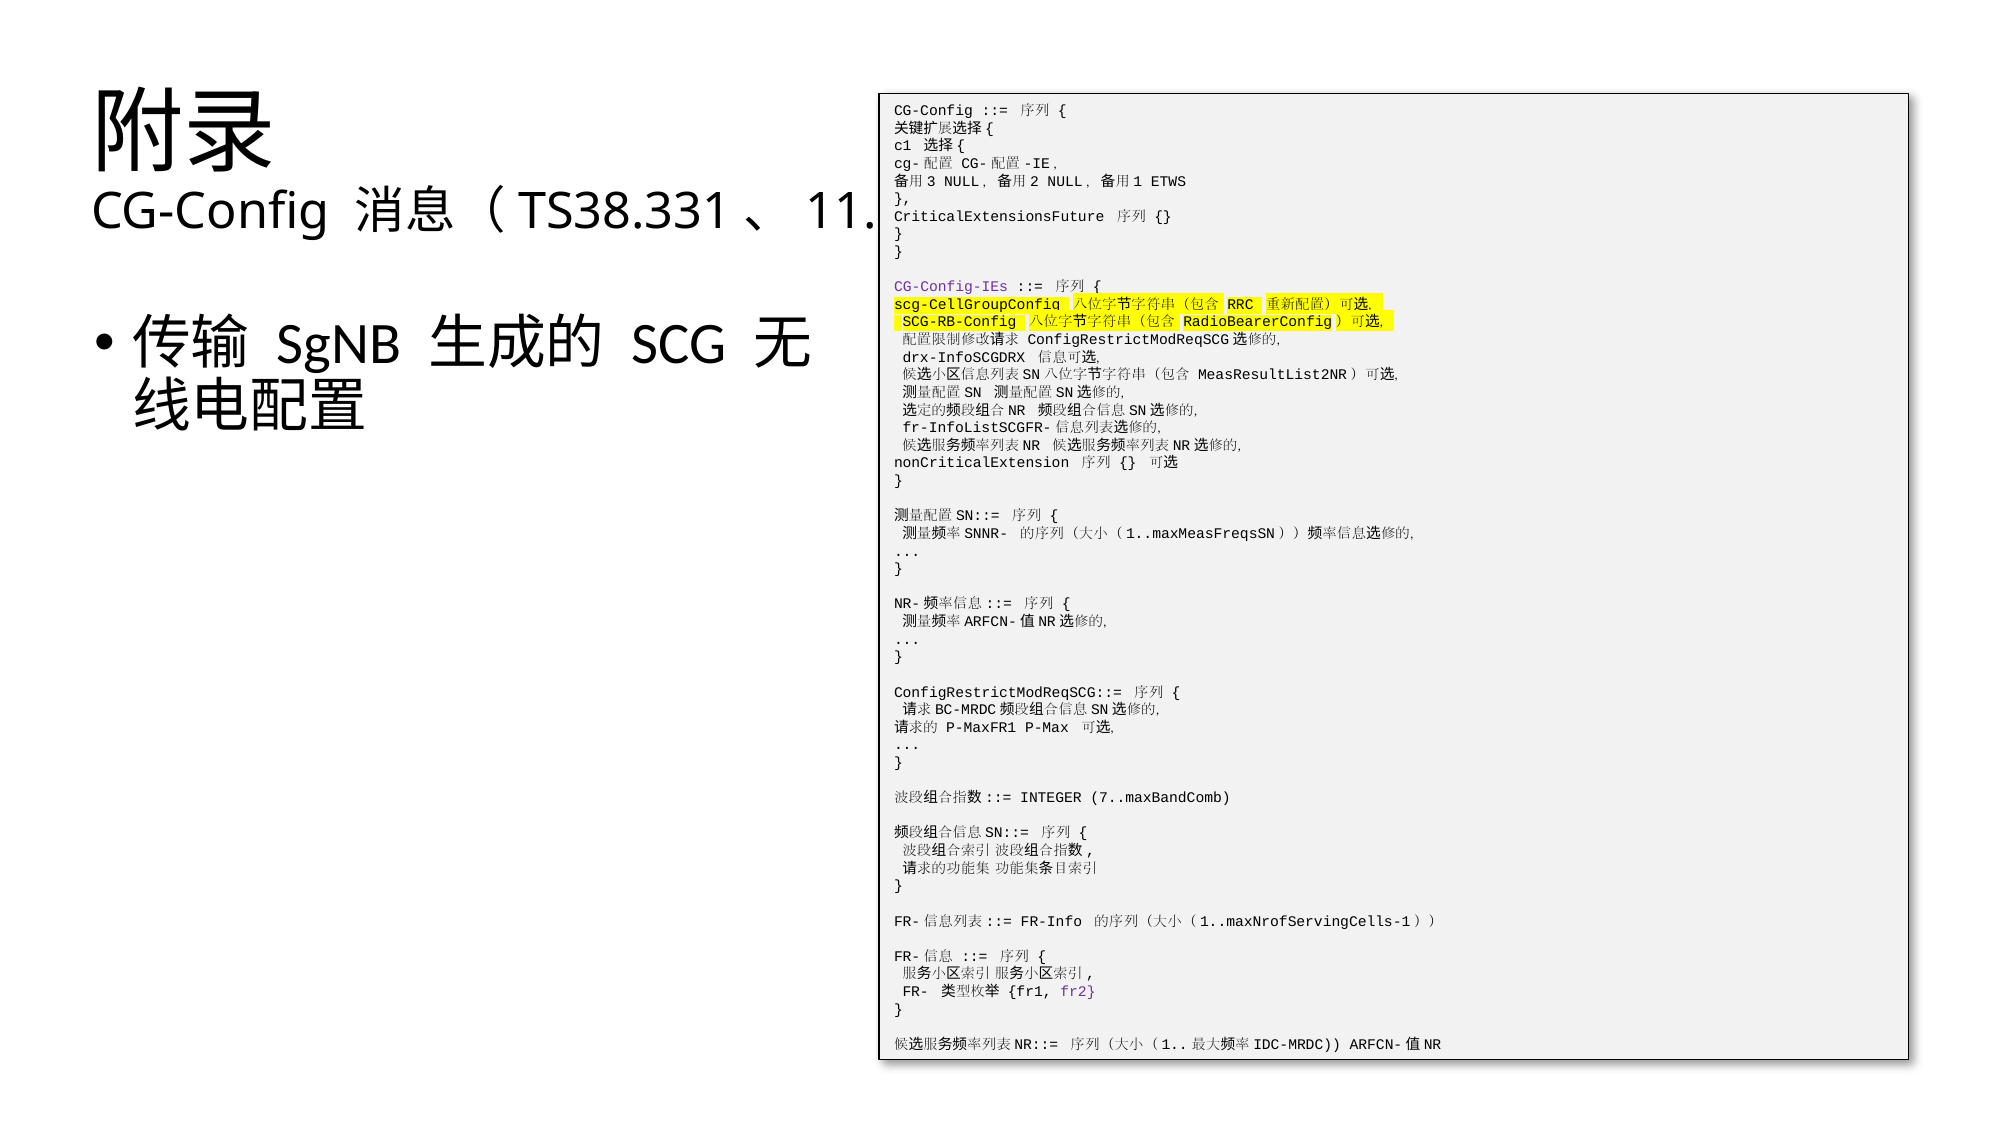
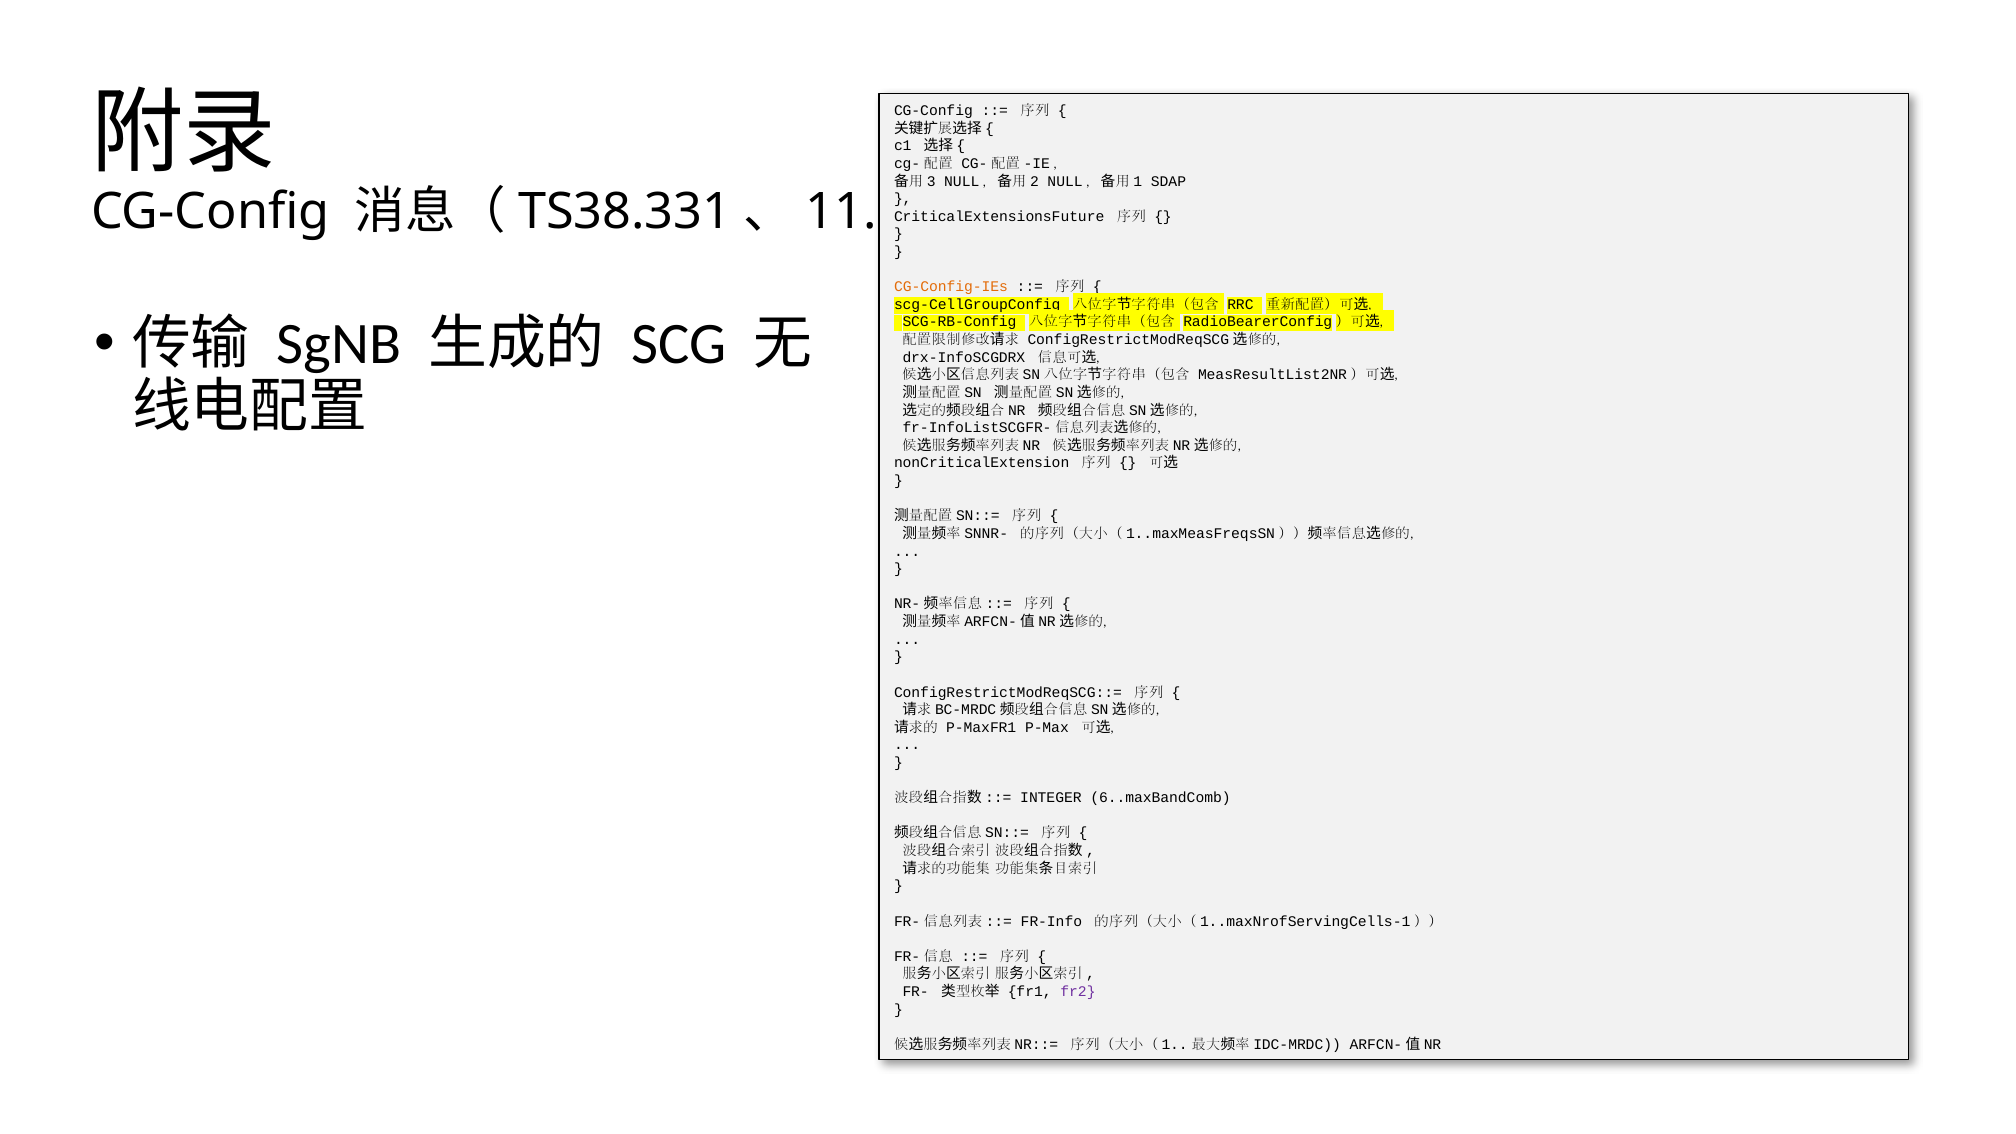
ETWS: ETWS -> SDAP
CG-Config-IEs colour: purple -> orange
7..maxBandComb: 7..maxBandComb -> 6..maxBandComb
